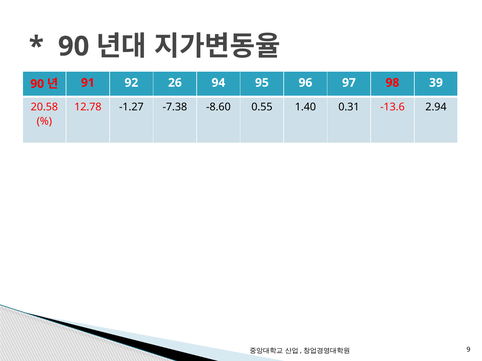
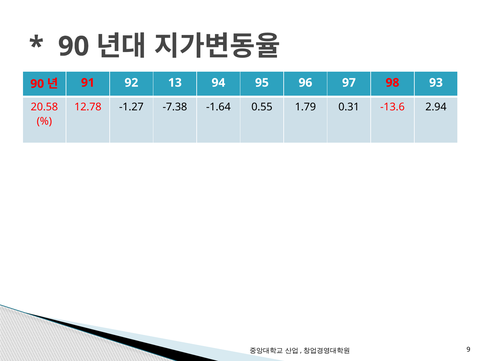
26: 26 -> 13
39: 39 -> 93
-8.60: -8.60 -> -1.64
1.40: 1.40 -> 1.79
